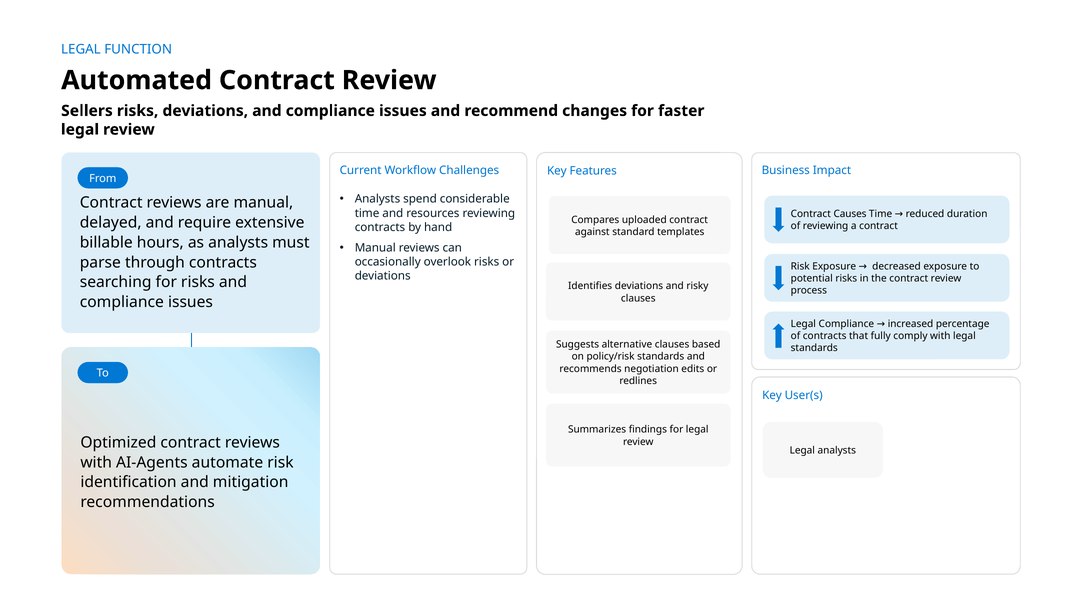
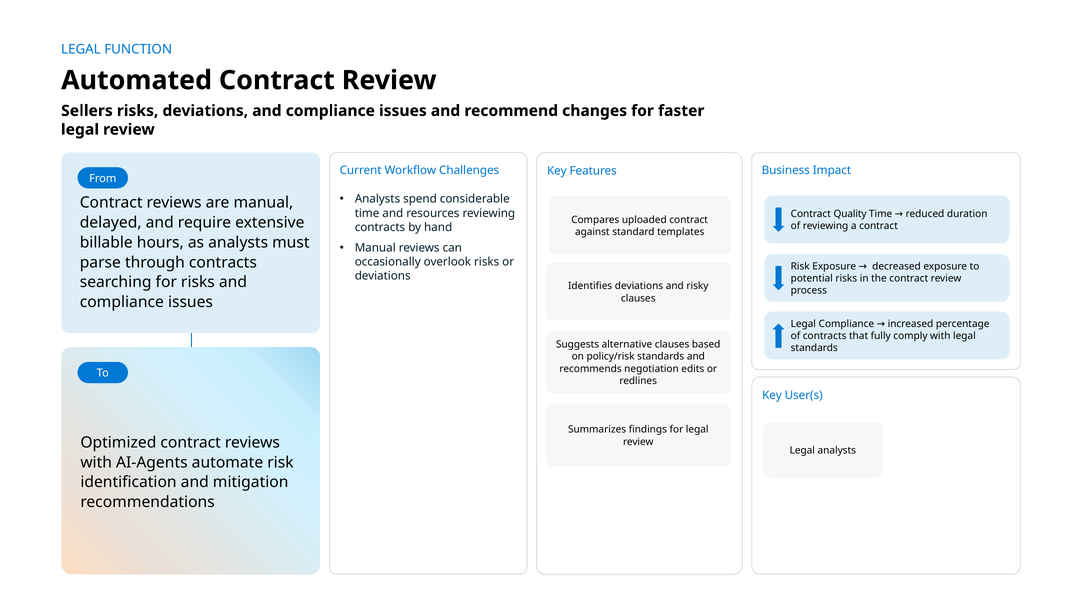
Causes: Causes -> Quality
